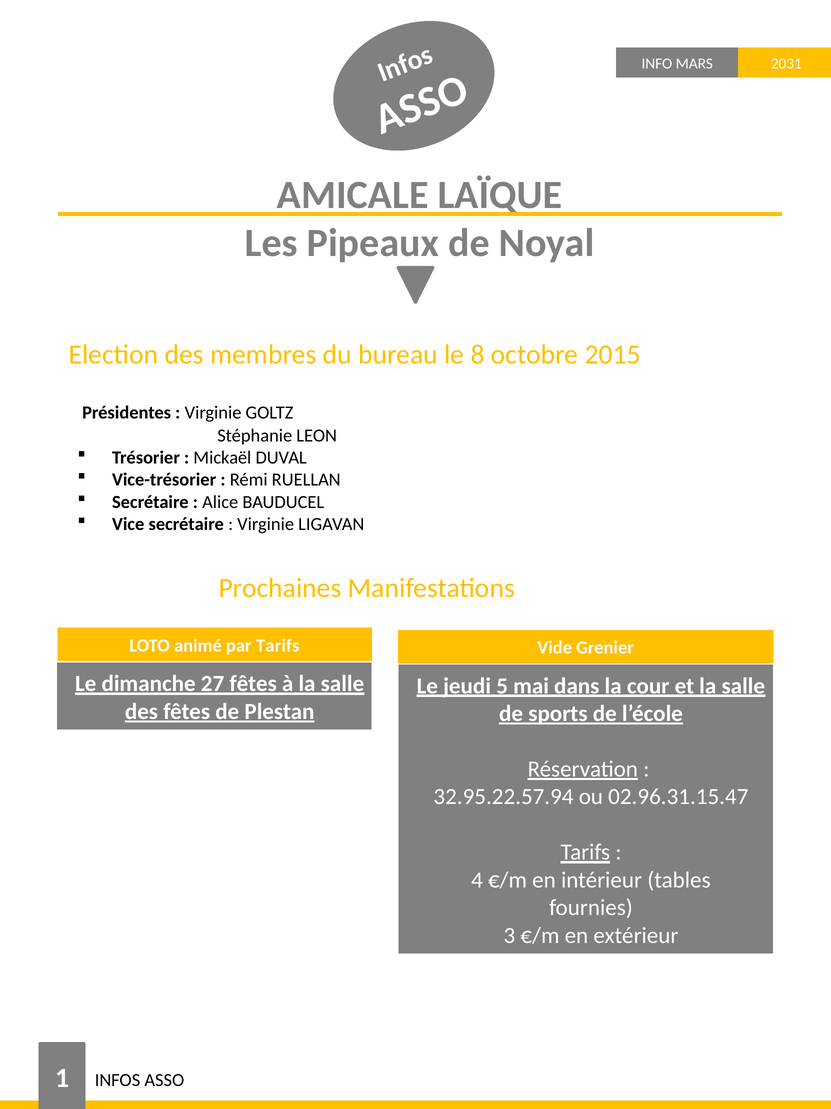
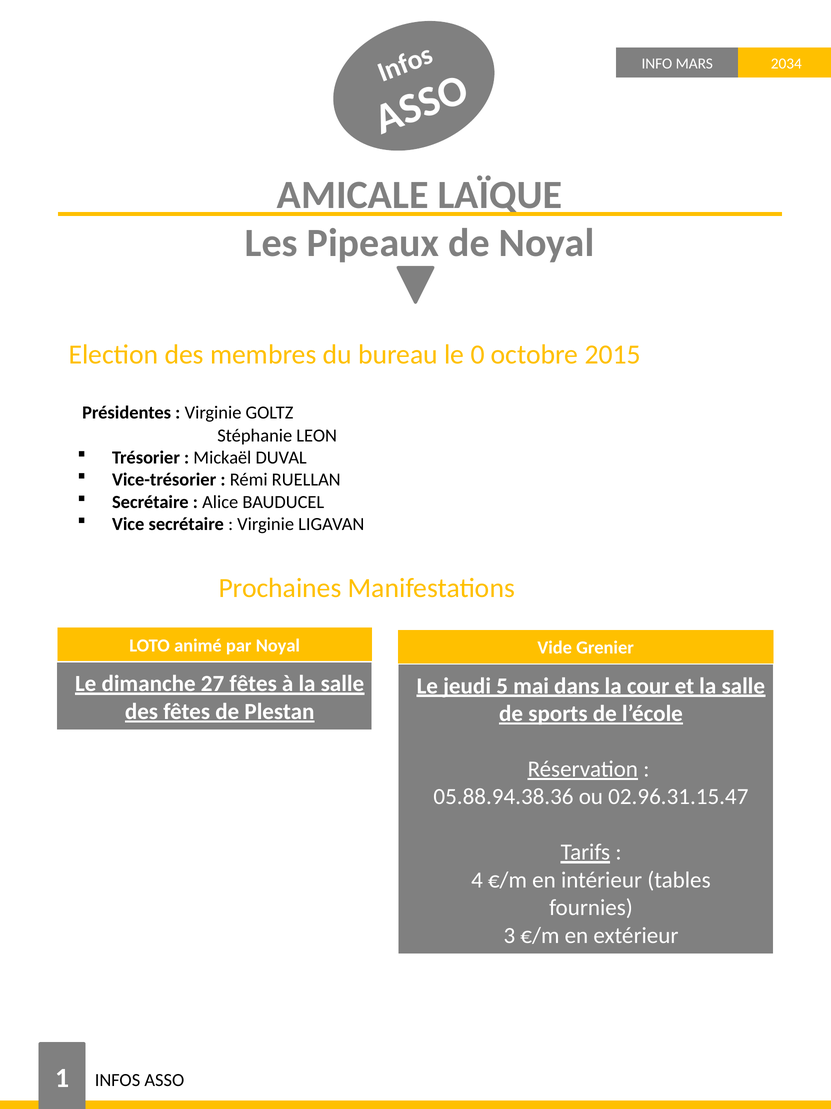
2031: 2031 -> 2034
8: 8 -> 0
par Tarifs: Tarifs -> Noyal
32.95.22.57.94: 32.95.22.57.94 -> 05.88.94.38.36
